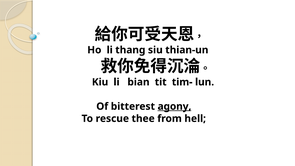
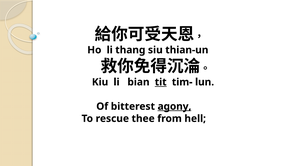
tit underline: none -> present
